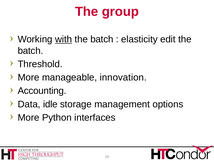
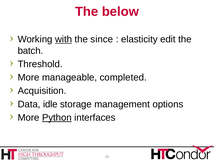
group: group -> below
batch at (102, 39): batch -> since
innovation: innovation -> completed
Accounting: Accounting -> Acquisition
Python underline: none -> present
